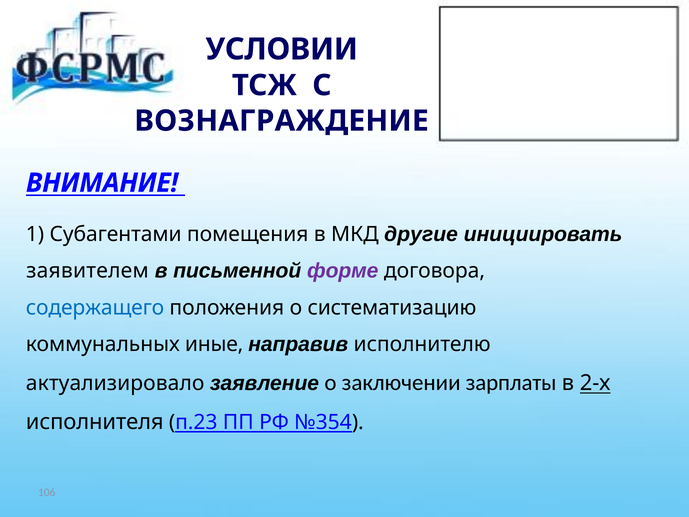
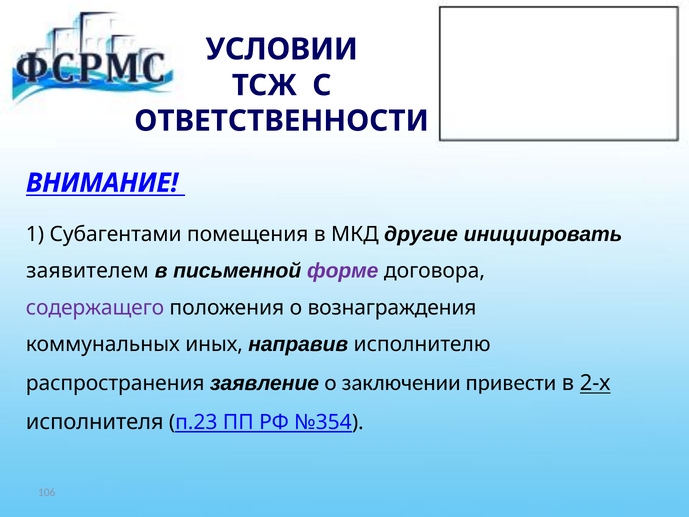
ВОЗНАГРАЖДЕНИЕ: ВОЗНАГРАЖДЕНИЕ -> ОТВЕТСТВЕННОСТИ
содержащего colour: blue -> purple
систематизацию: систематизацию -> вознаграждения
иные: иные -> иных
актуализировало: актуализировало -> распространения
зарплаты: зарплаты -> привести
